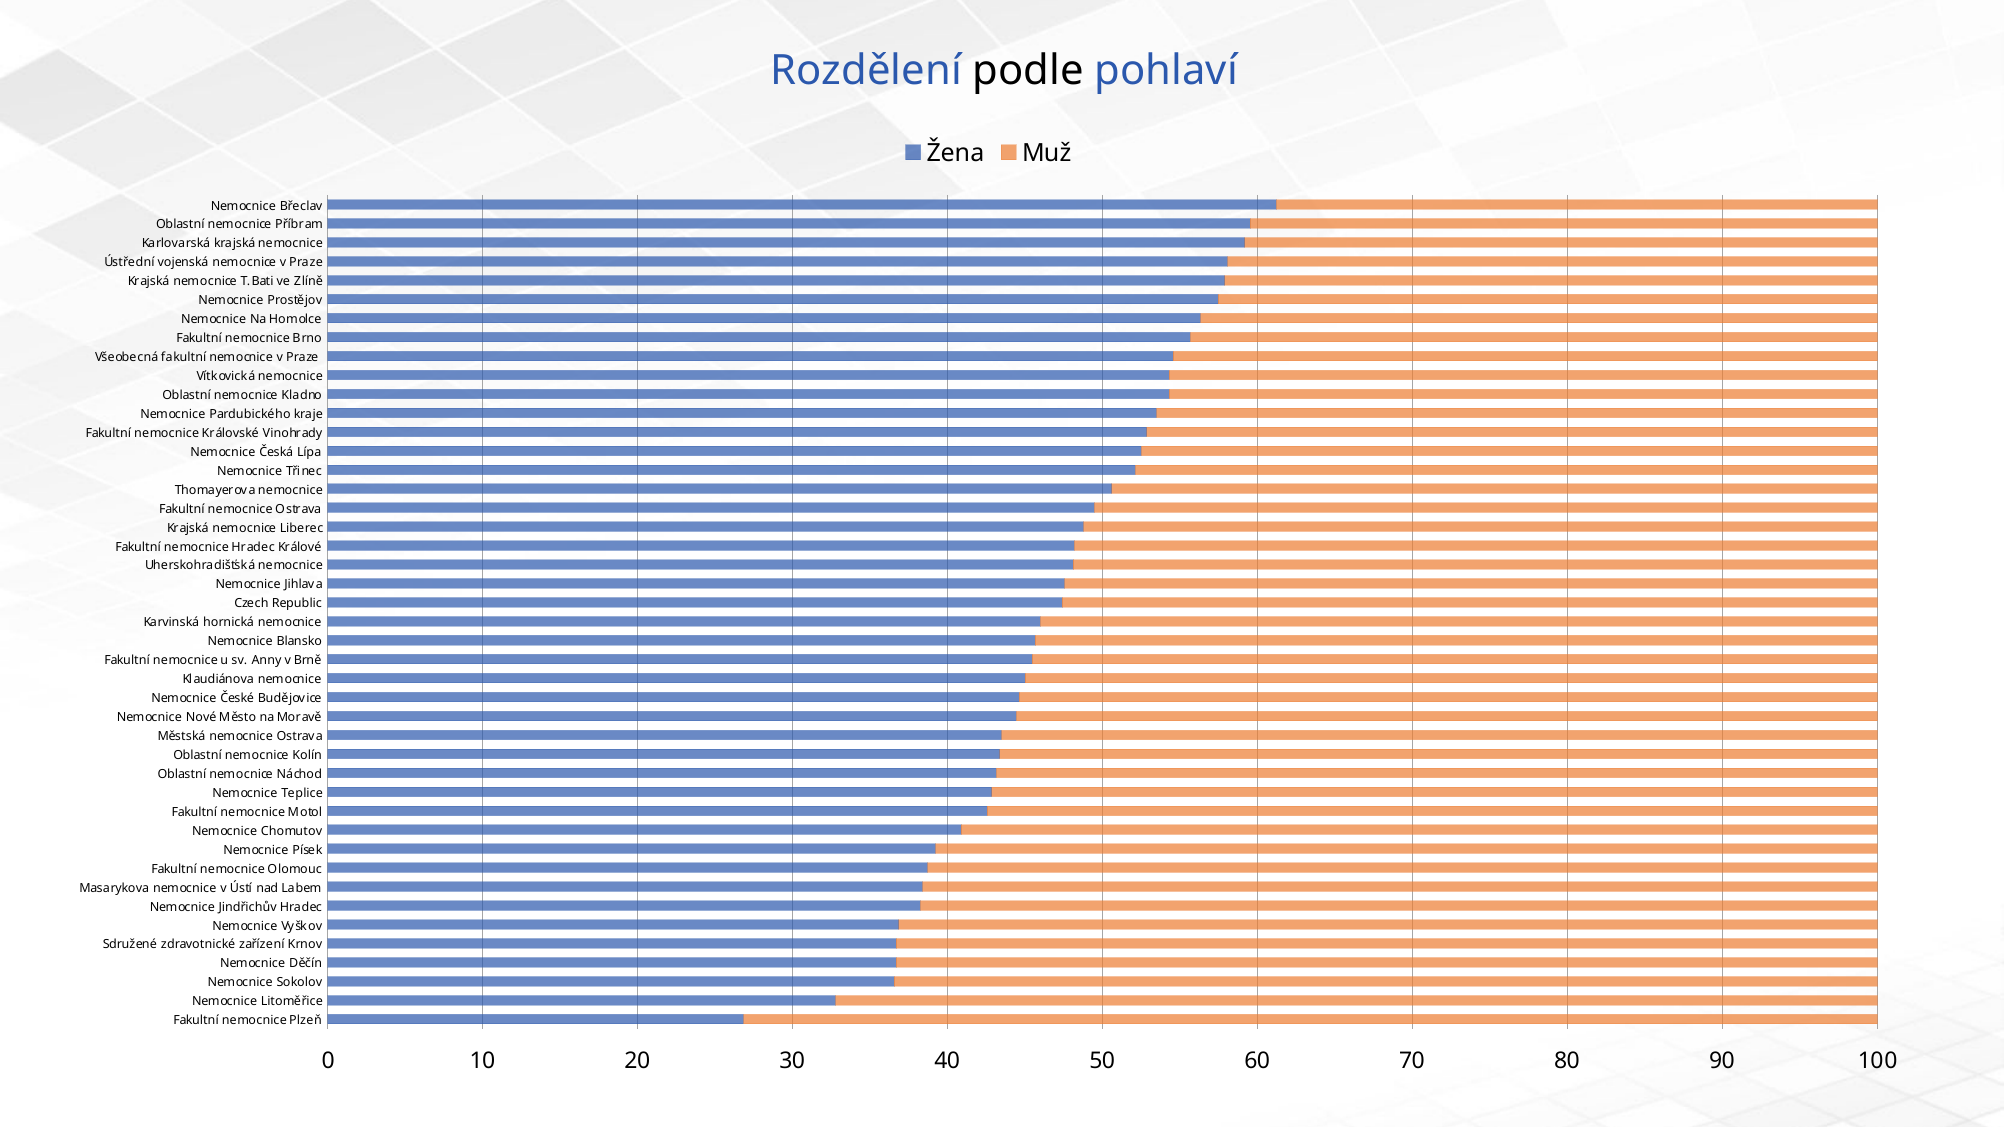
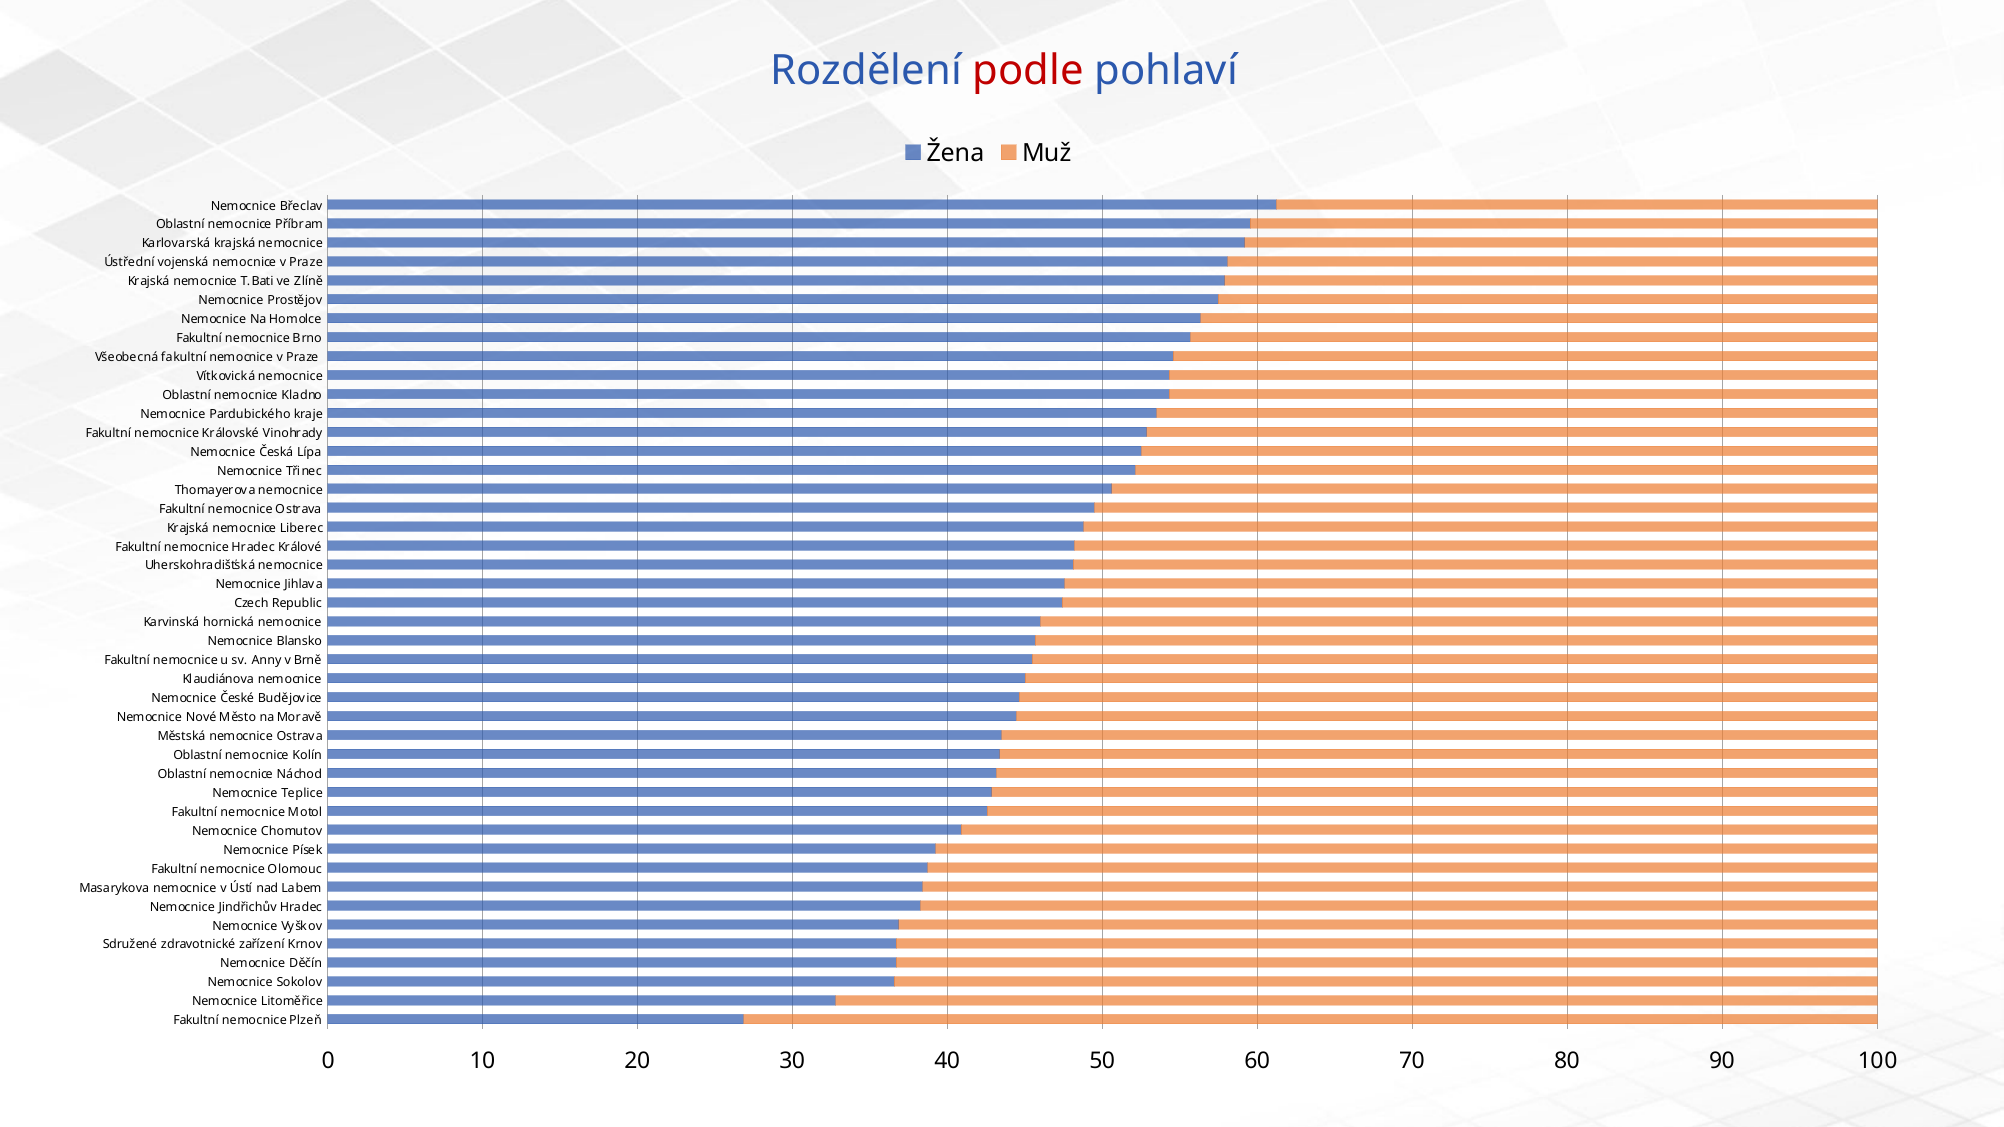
podle colour: black -> red
